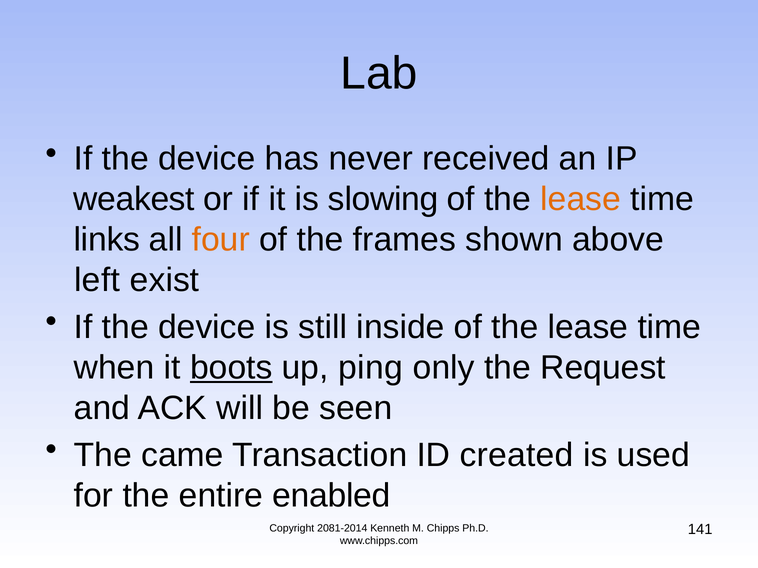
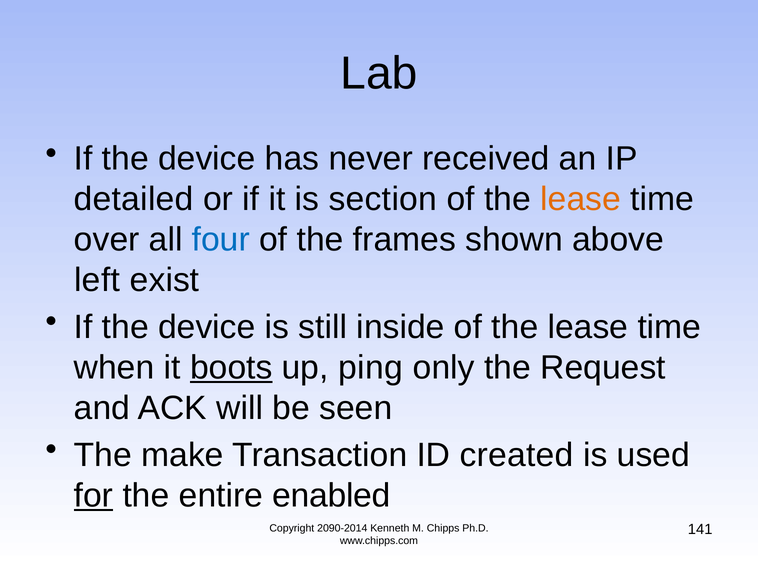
weakest: weakest -> detailed
slowing: slowing -> section
links: links -> over
four colour: orange -> blue
came: came -> make
for underline: none -> present
2081-2014: 2081-2014 -> 2090-2014
